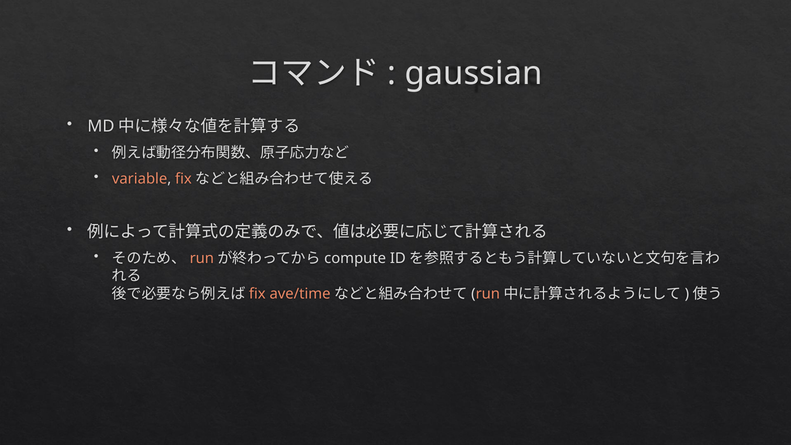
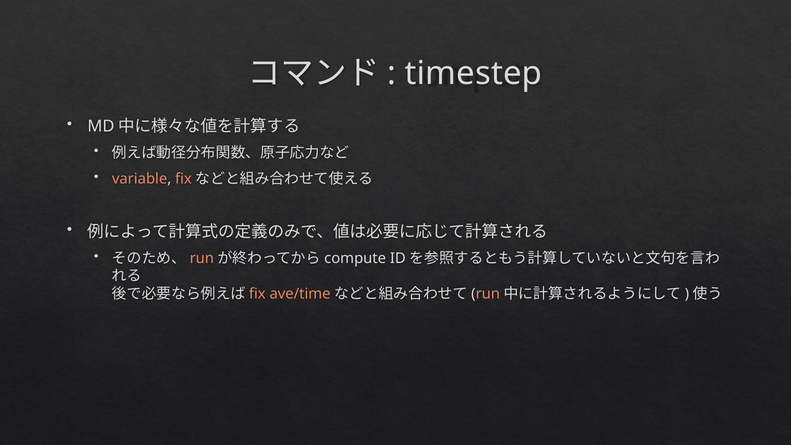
gaussian: gaussian -> timestep
